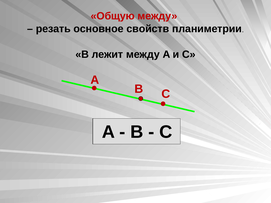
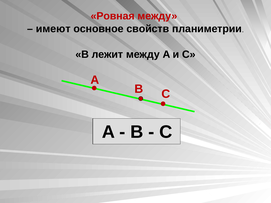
Общую: Общую -> Ровная
резать: резать -> имеют
